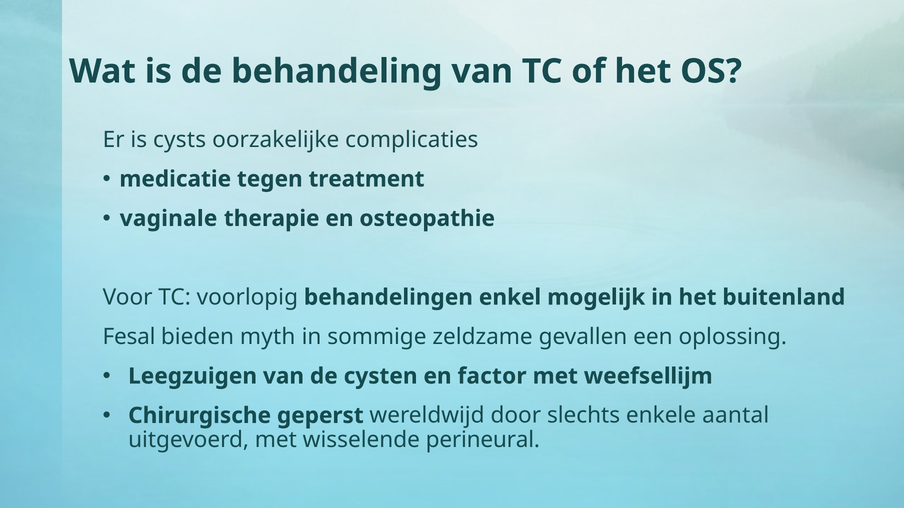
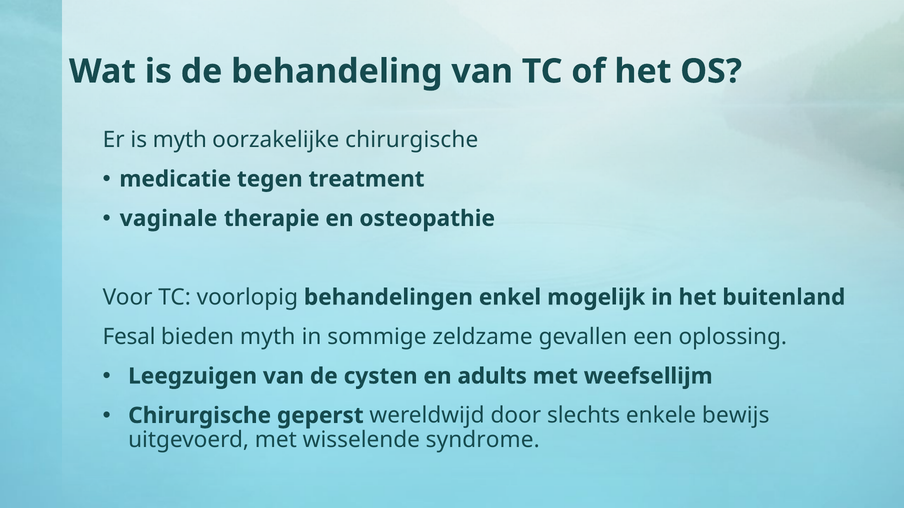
is cysts: cysts -> myth
oorzakelijke complicaties: complicaties -> chirurgische
factor: factor -> adults
aantal: aantal -> bewijs
perineural: perineural -> syndrome
